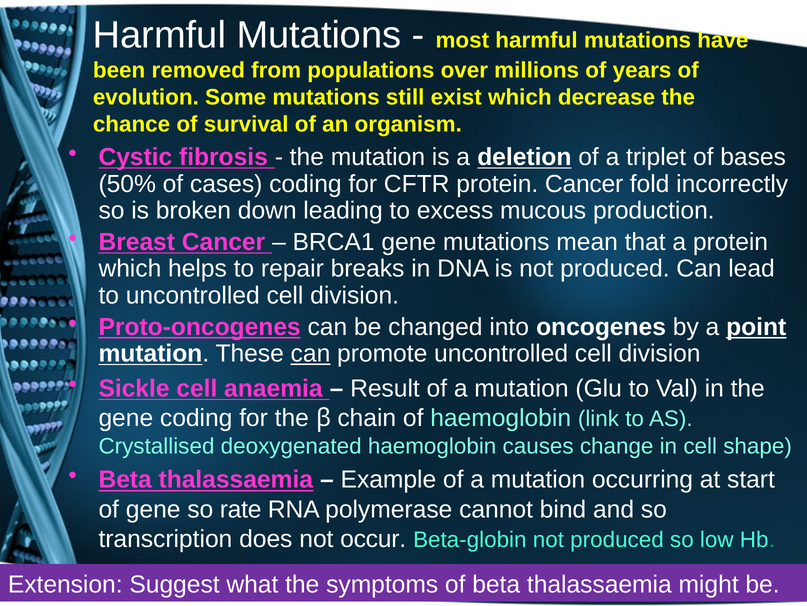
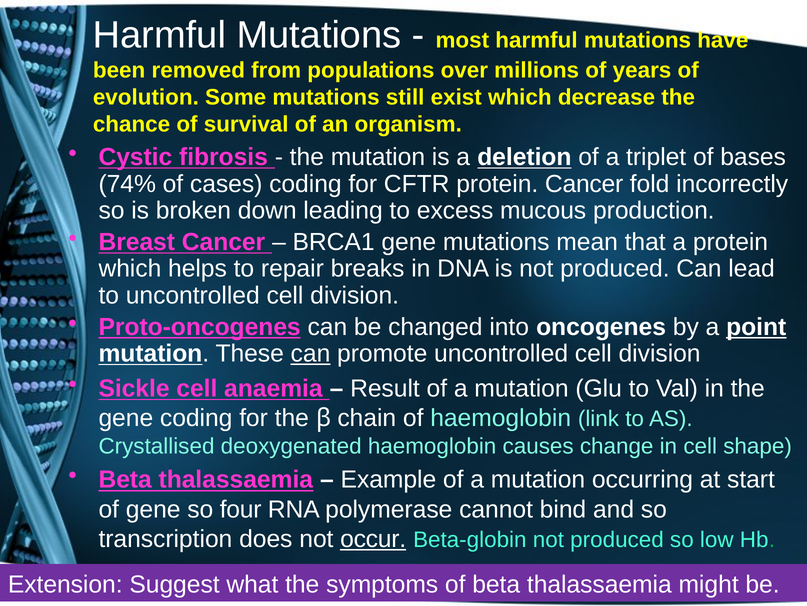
50%: 50% -> 74%
rate: rate -> four
occur underline: none -> present
